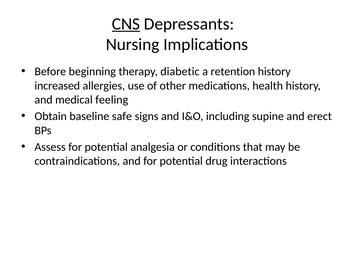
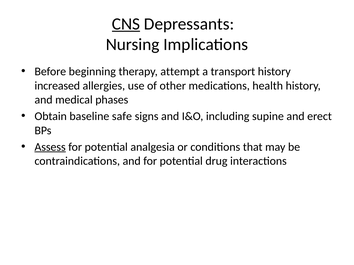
diabetic: diabetic -> attempt
retention: retention -> transport
feeling: feeling -> phases
Assess underline: none -> present
